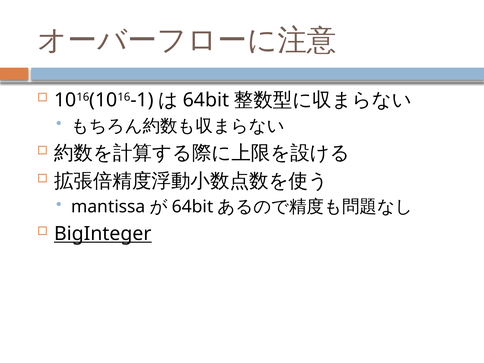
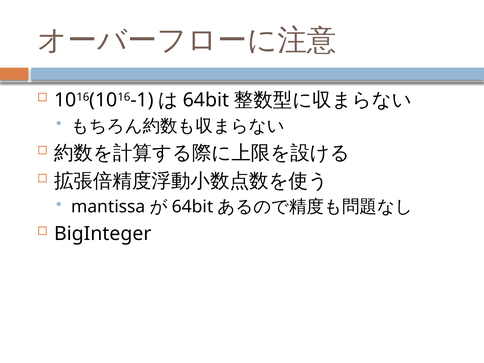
BigInteger underline: present -> none
